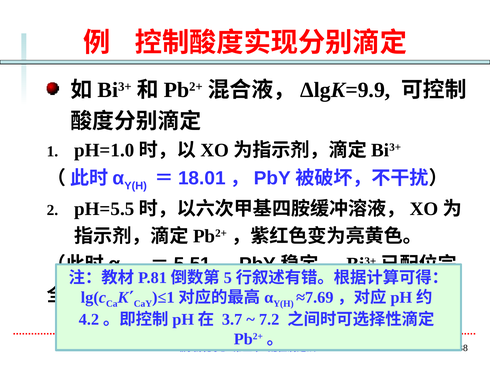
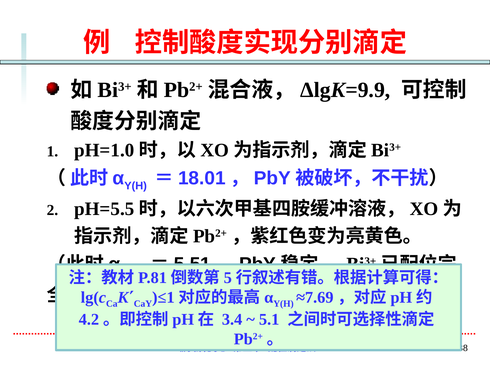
3.7: 3.7 -> 3.4
7.2: 7.2 -> 5.1
